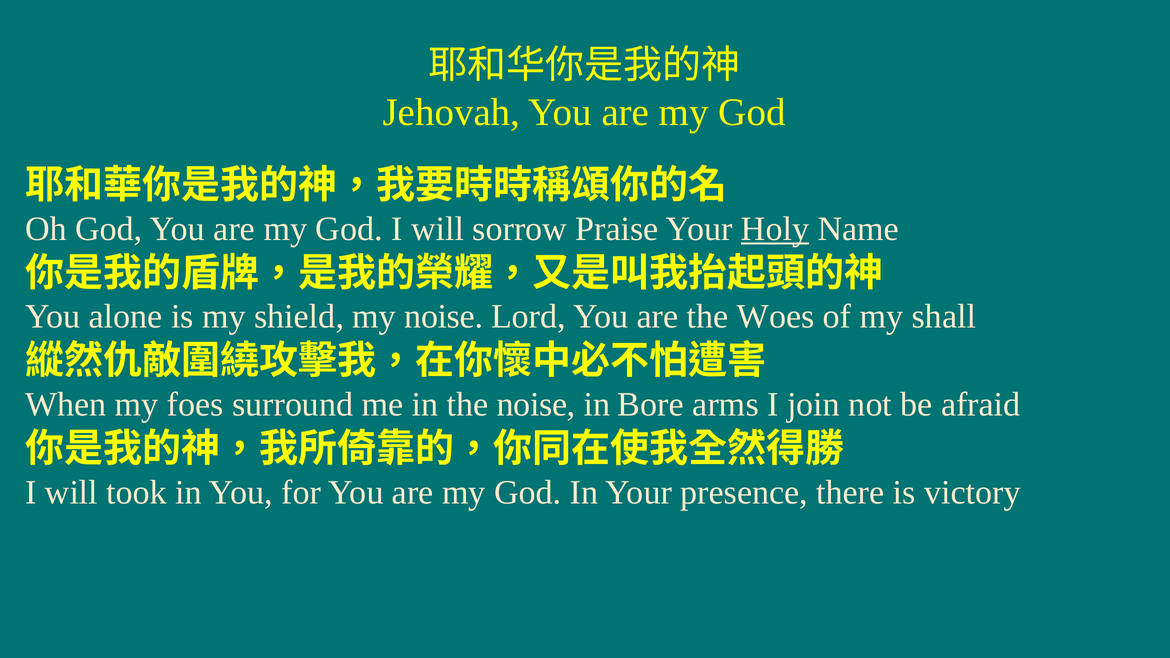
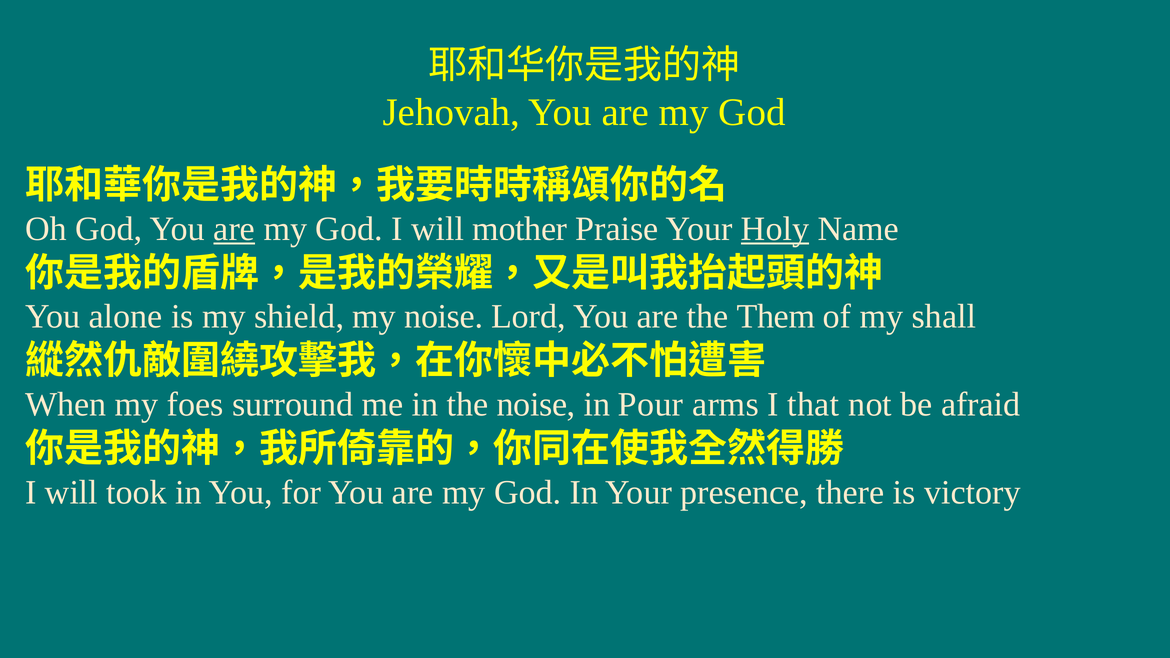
are at (234, 229) underline: none -> present
sorrow: sorrow -> mother
Woes: Woes -> Them
Bore: Bore -> Pour
join: join -> that
